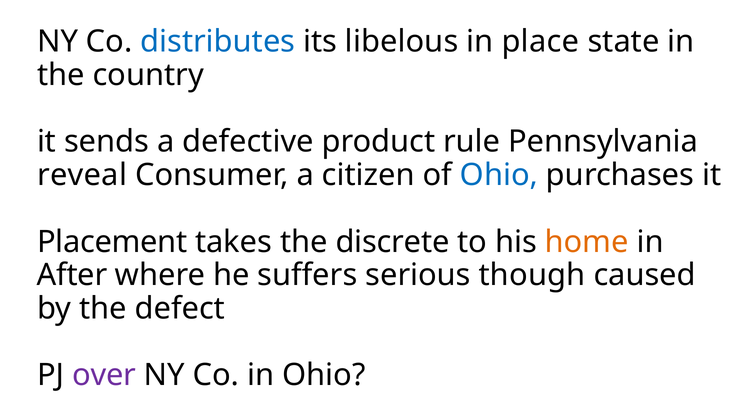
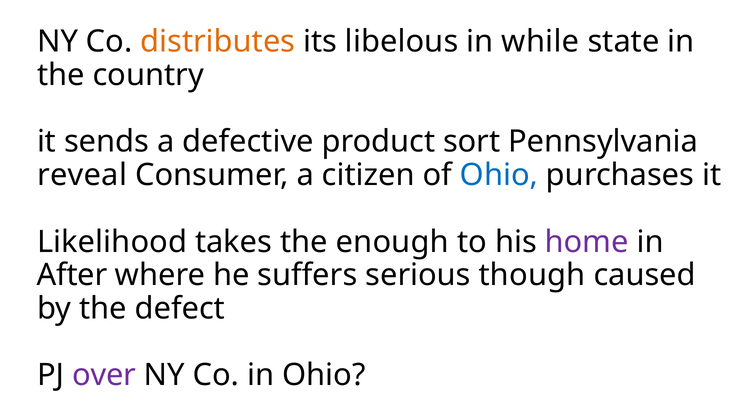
distributes colour: blue -> orange
place: place -> while
rule: rule -> sort
Placement: Placement -> Likelihood
discrete: discrete -> enough
home colour: orange -> purple
